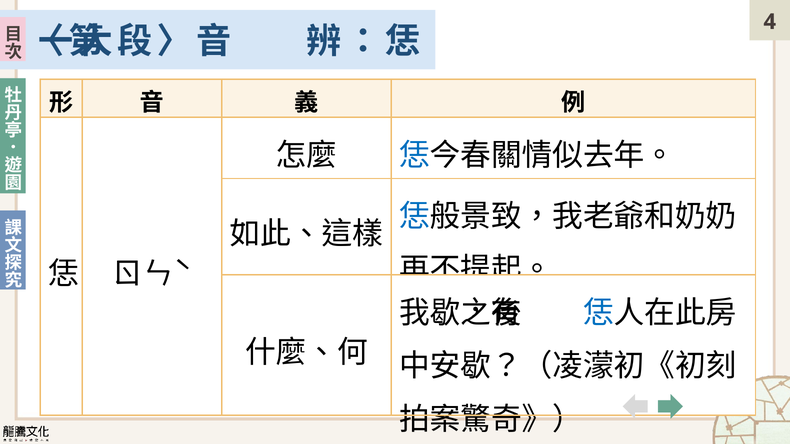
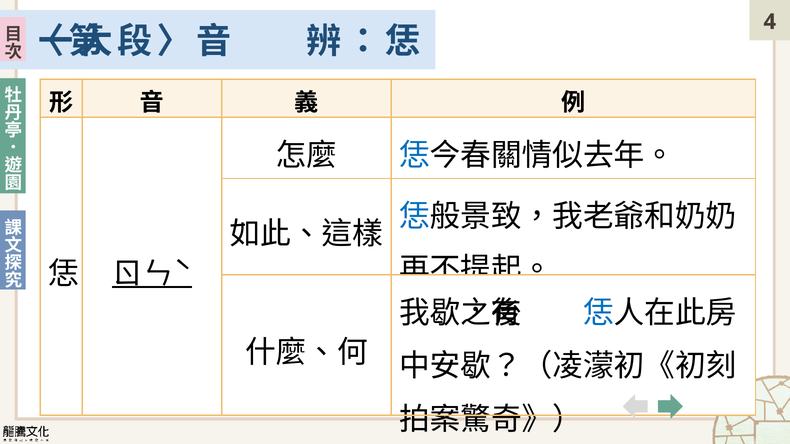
ㄖㄣˋ underline: none -> present
